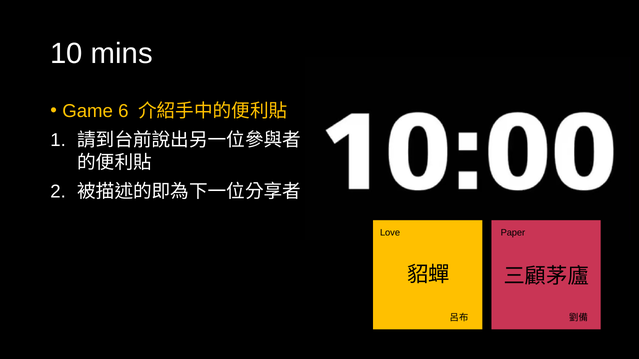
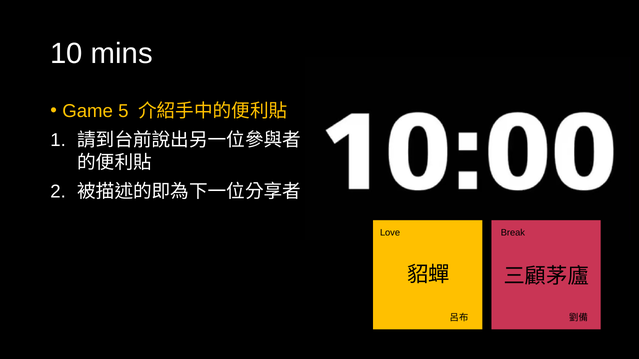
6: 6 -> 5
Paper: Paper -> Break
